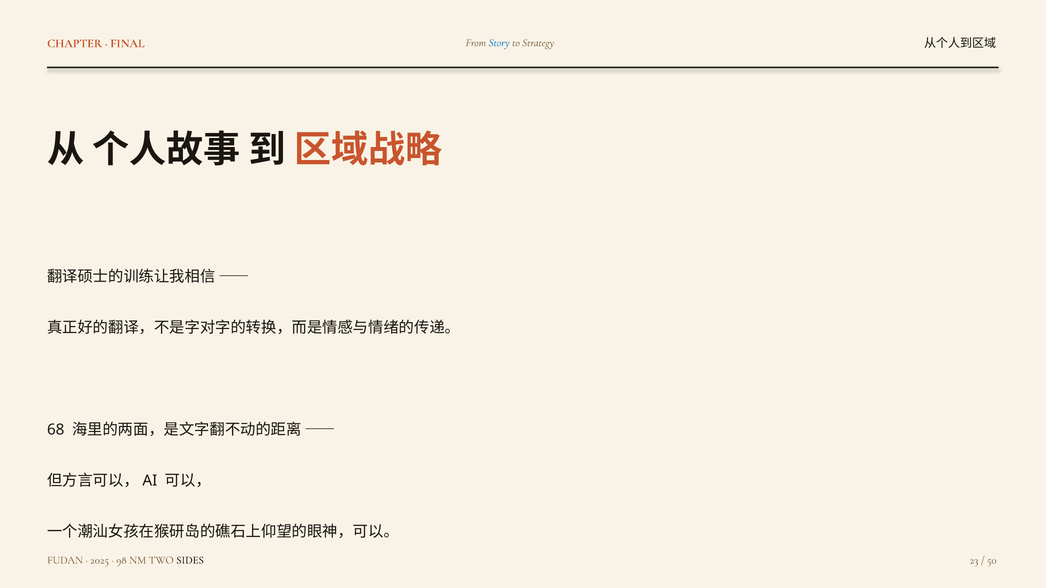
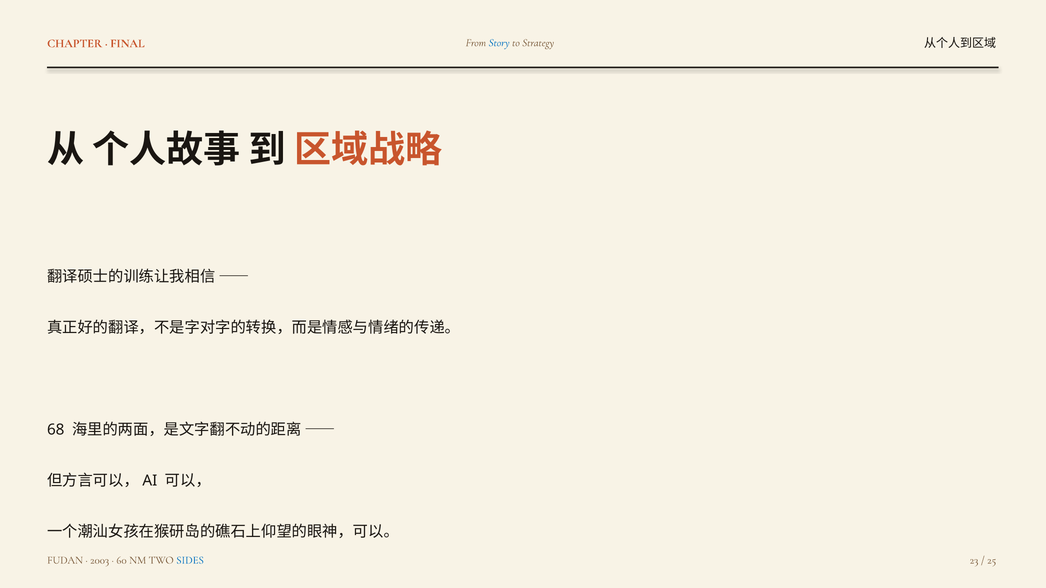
2025: 2025 -> 2003
98: 98 -> 60
SIDES colour: black -> blue
50: 50 -> 25
